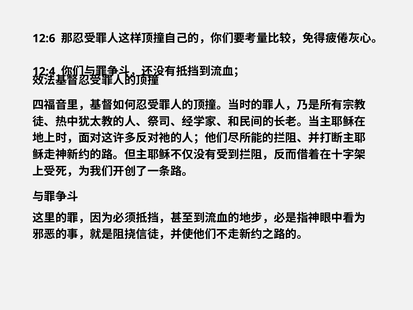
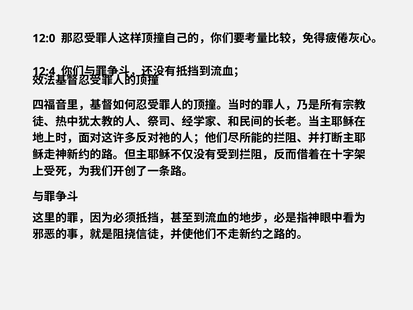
12:6: 12:6 -> 12:0
